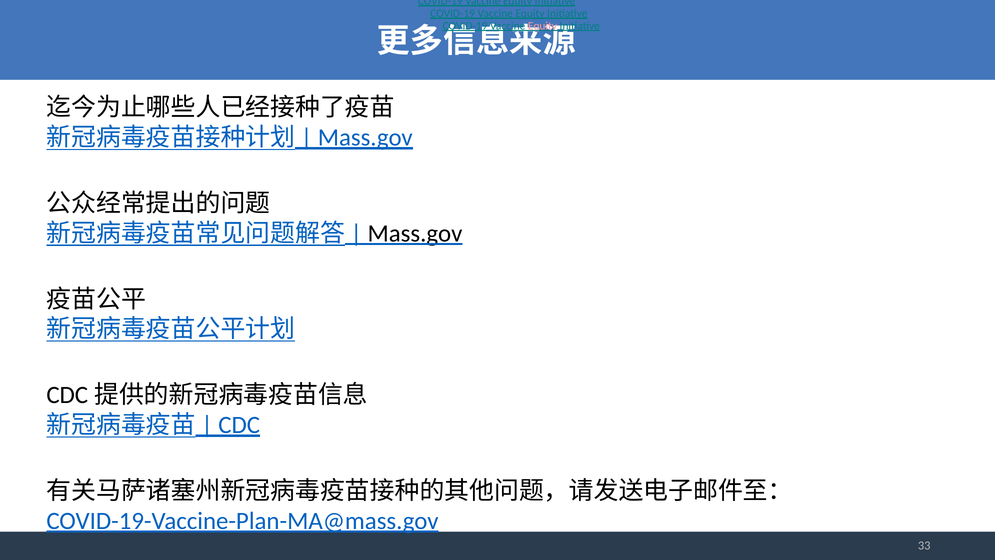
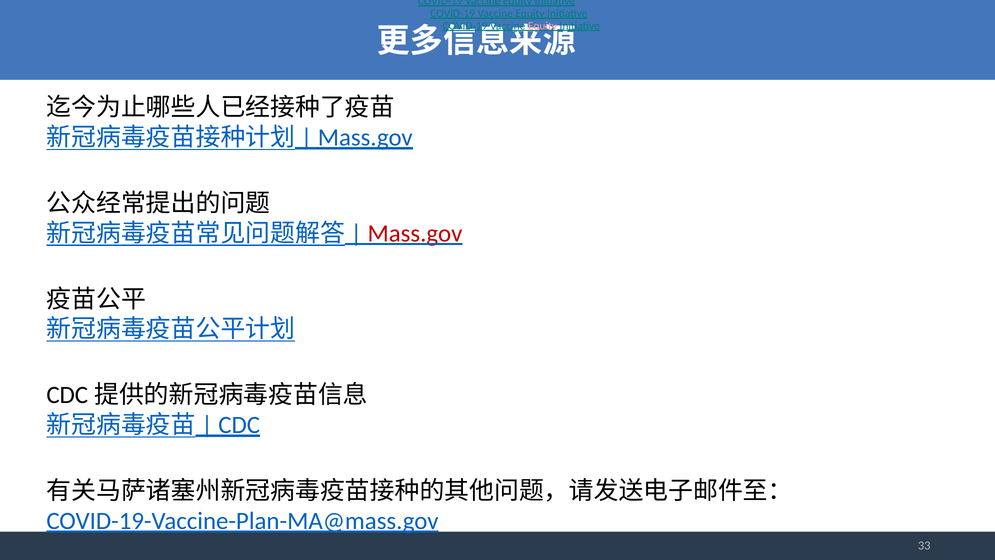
Mass.gov at (415, 233) colour: black -> red
